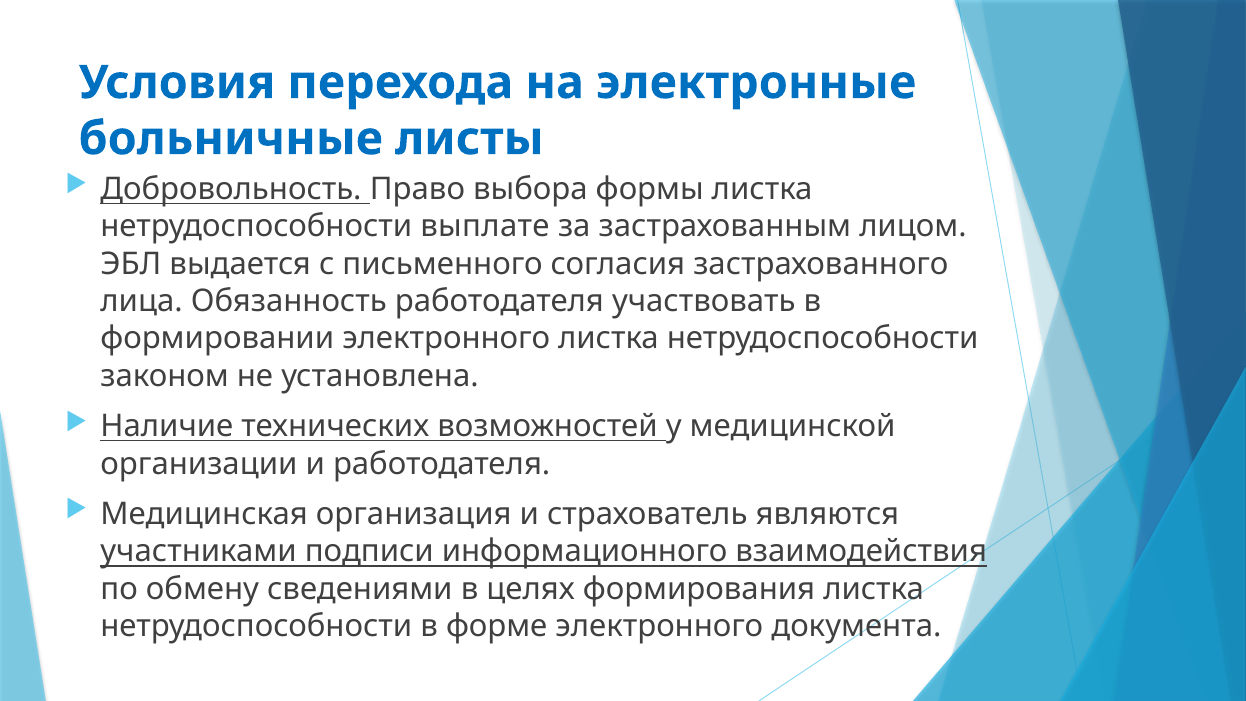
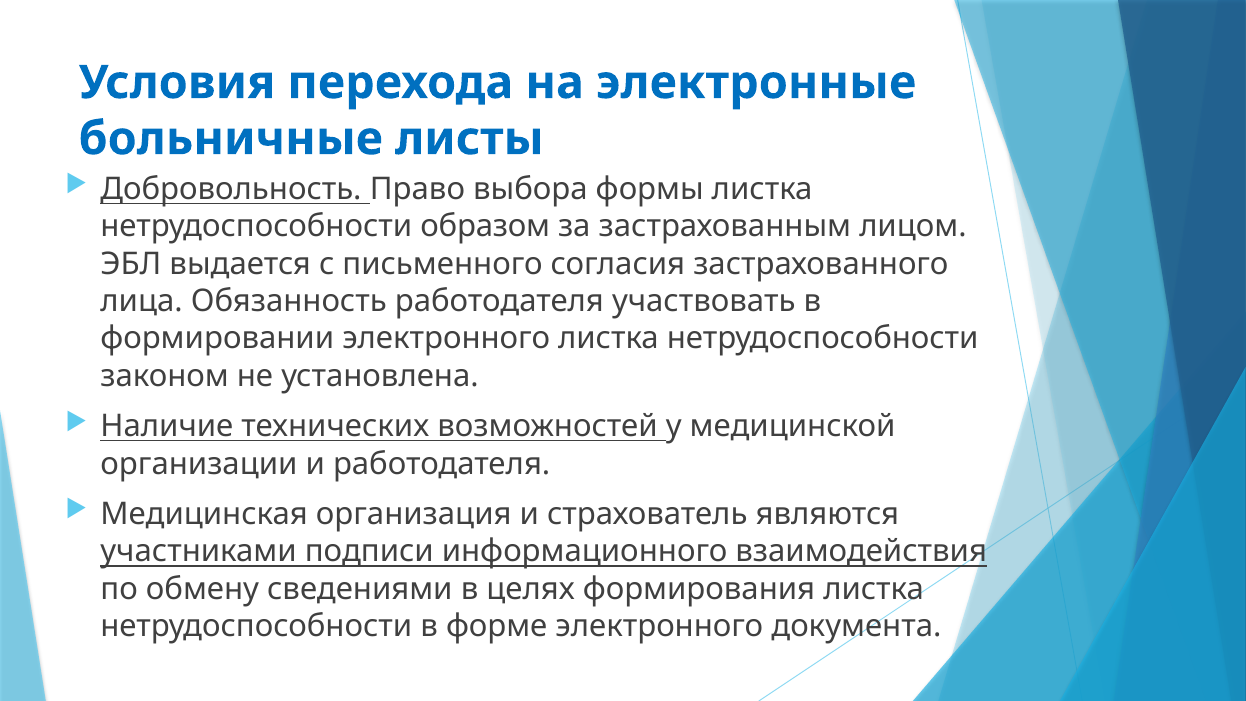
выплате: выплате -> образом
